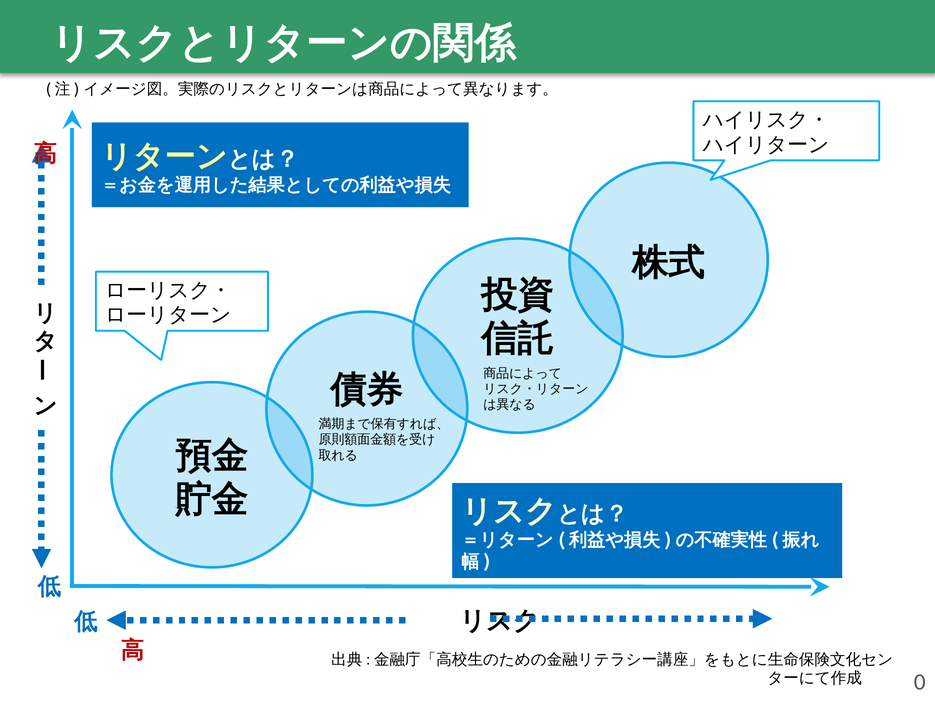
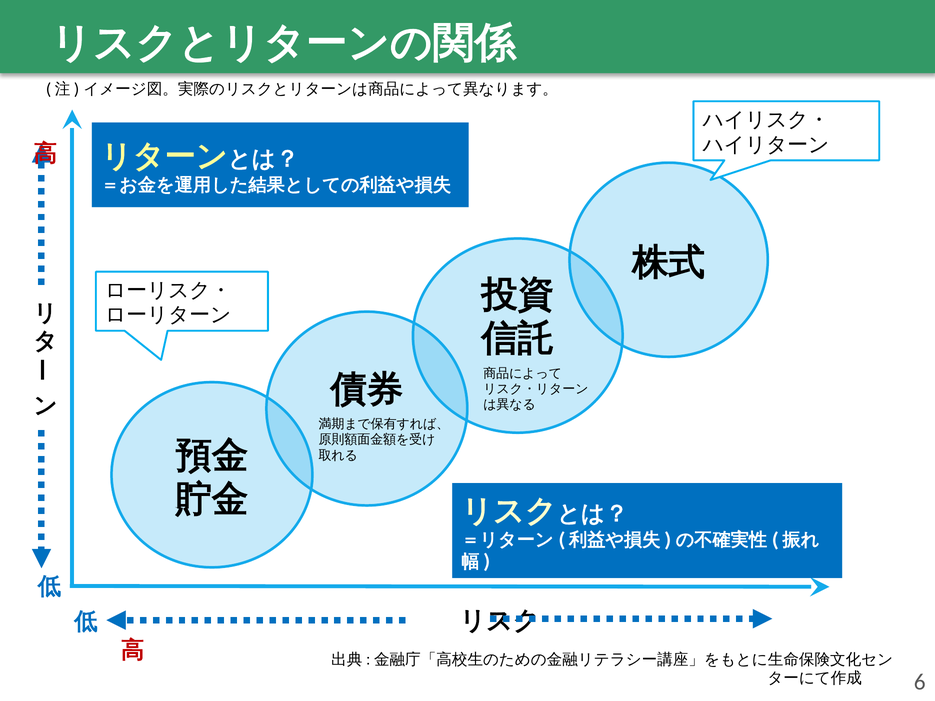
0: 0 -> 6
